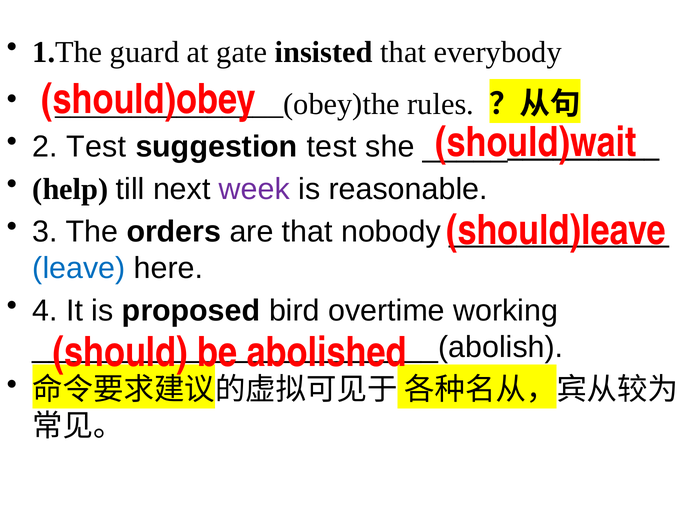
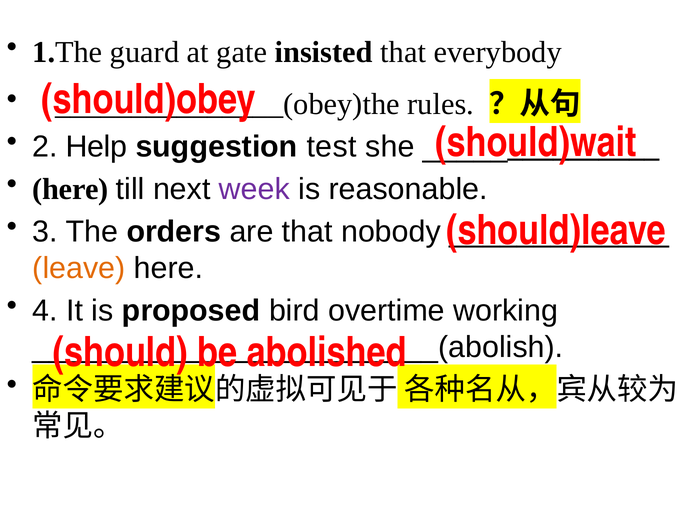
2 Test: Test -> Help
help at (70, 189): help -> here
leave colour: blue -> orange
